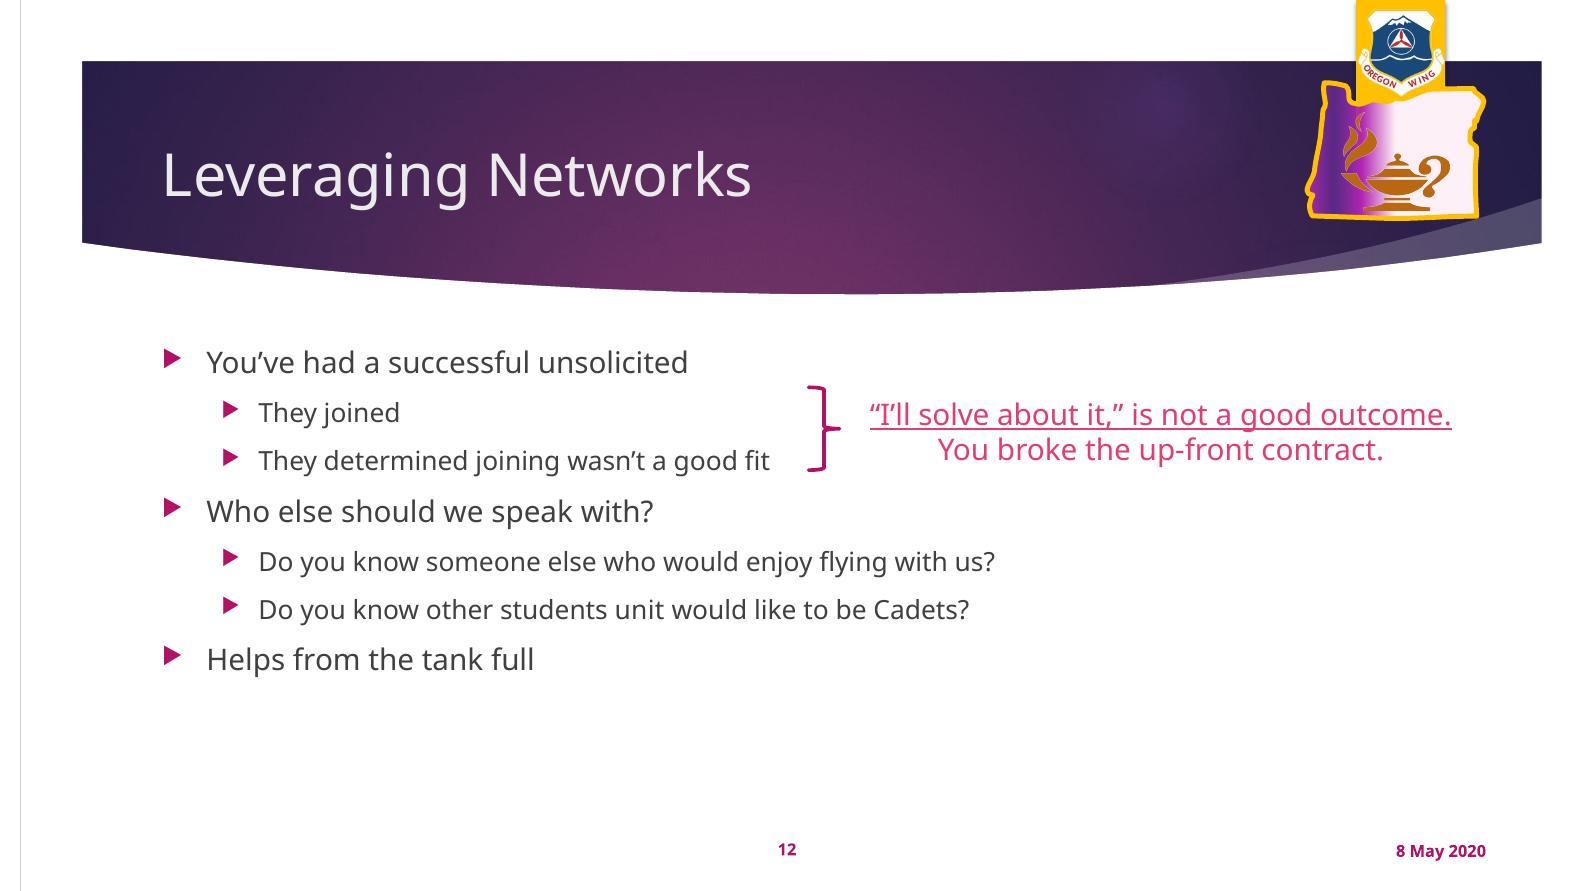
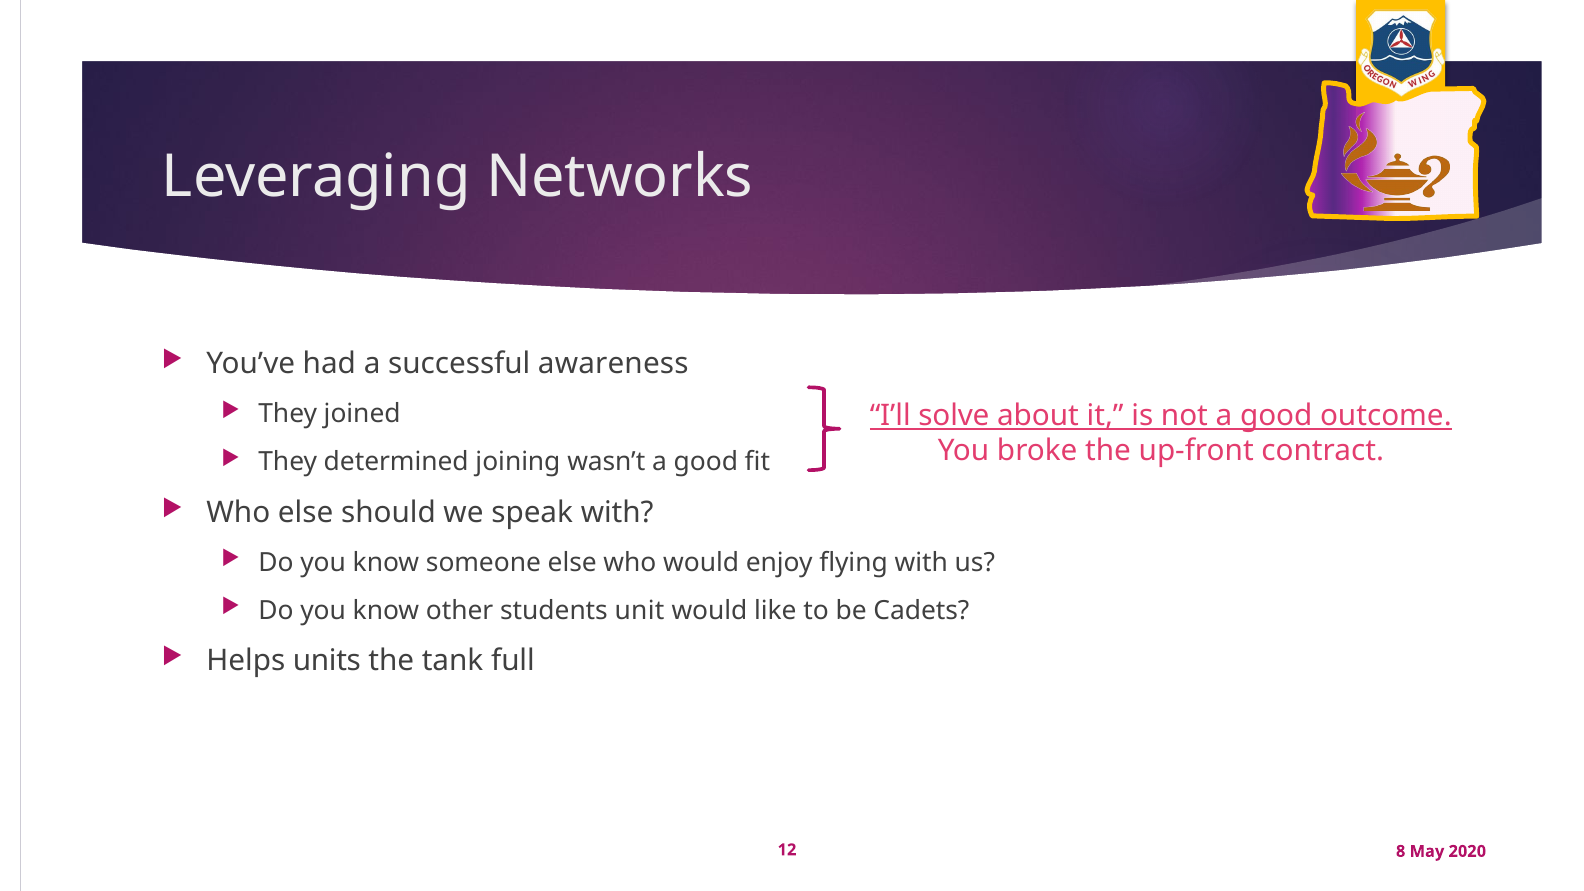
unsolicited: unsolicited -> awareness
from: from -> units
